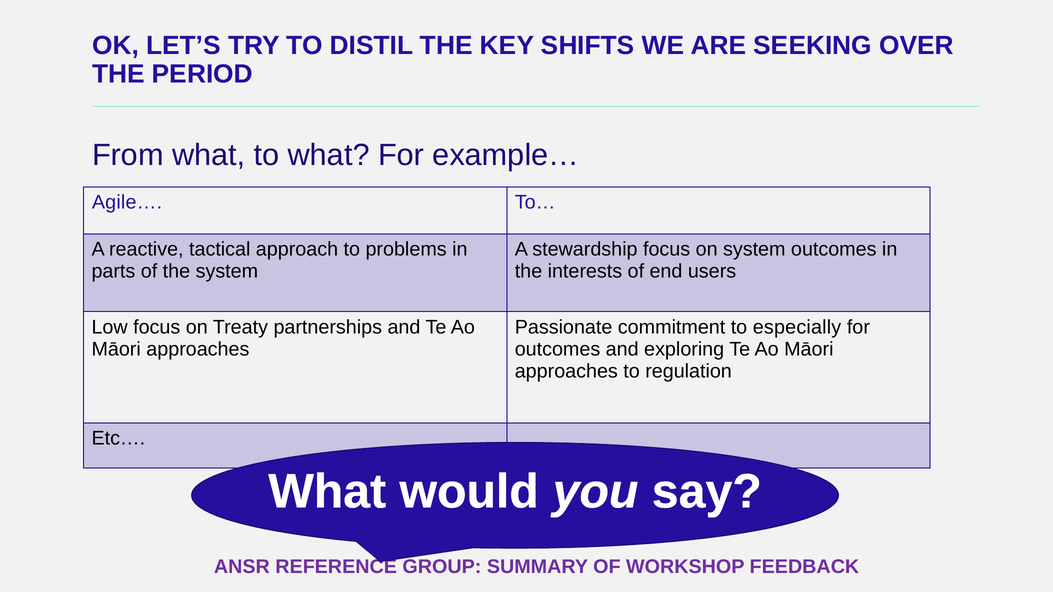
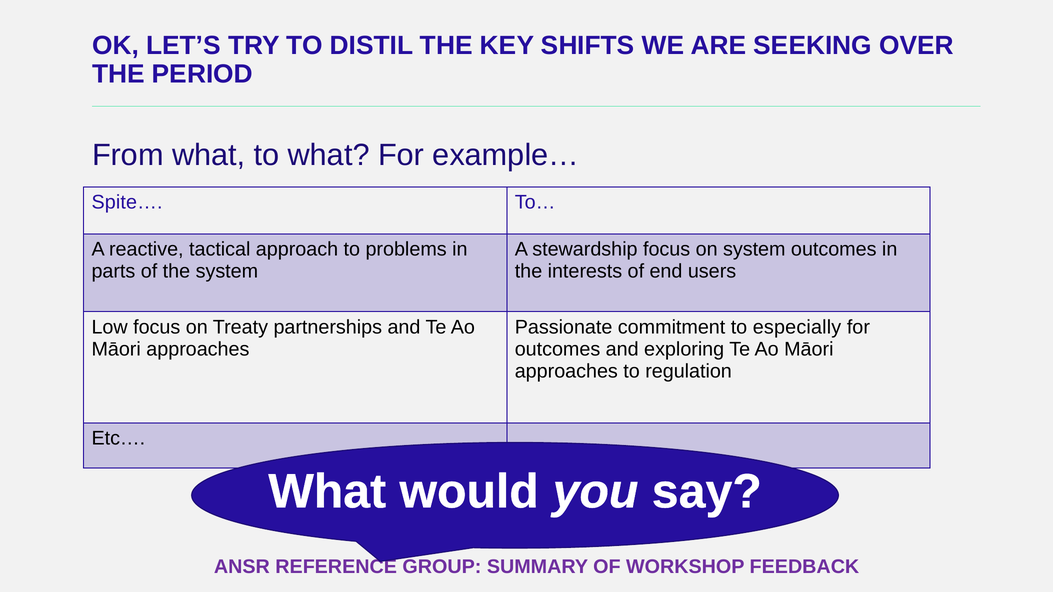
Agile…: Agile… -> Spite…
